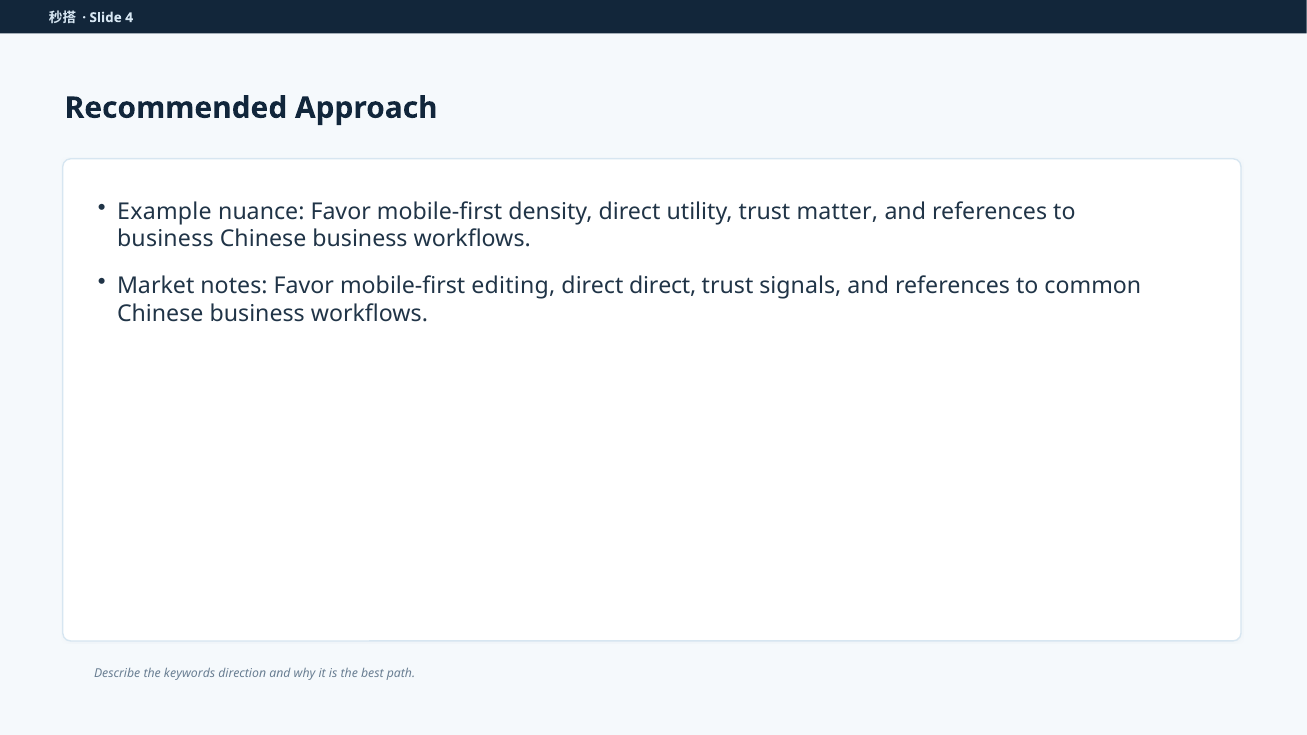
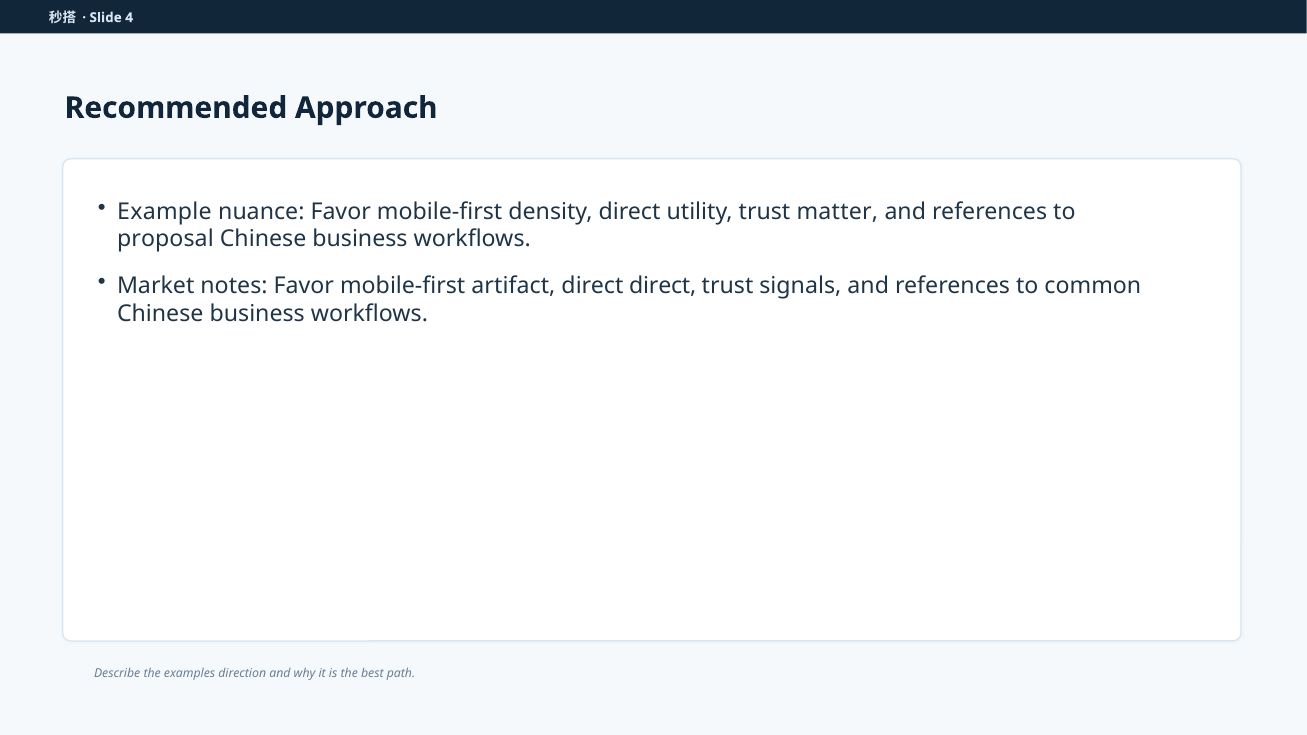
business at (165, 239): business -> proposal
editing: editing -> artifact
keywords: keywords -> examples
